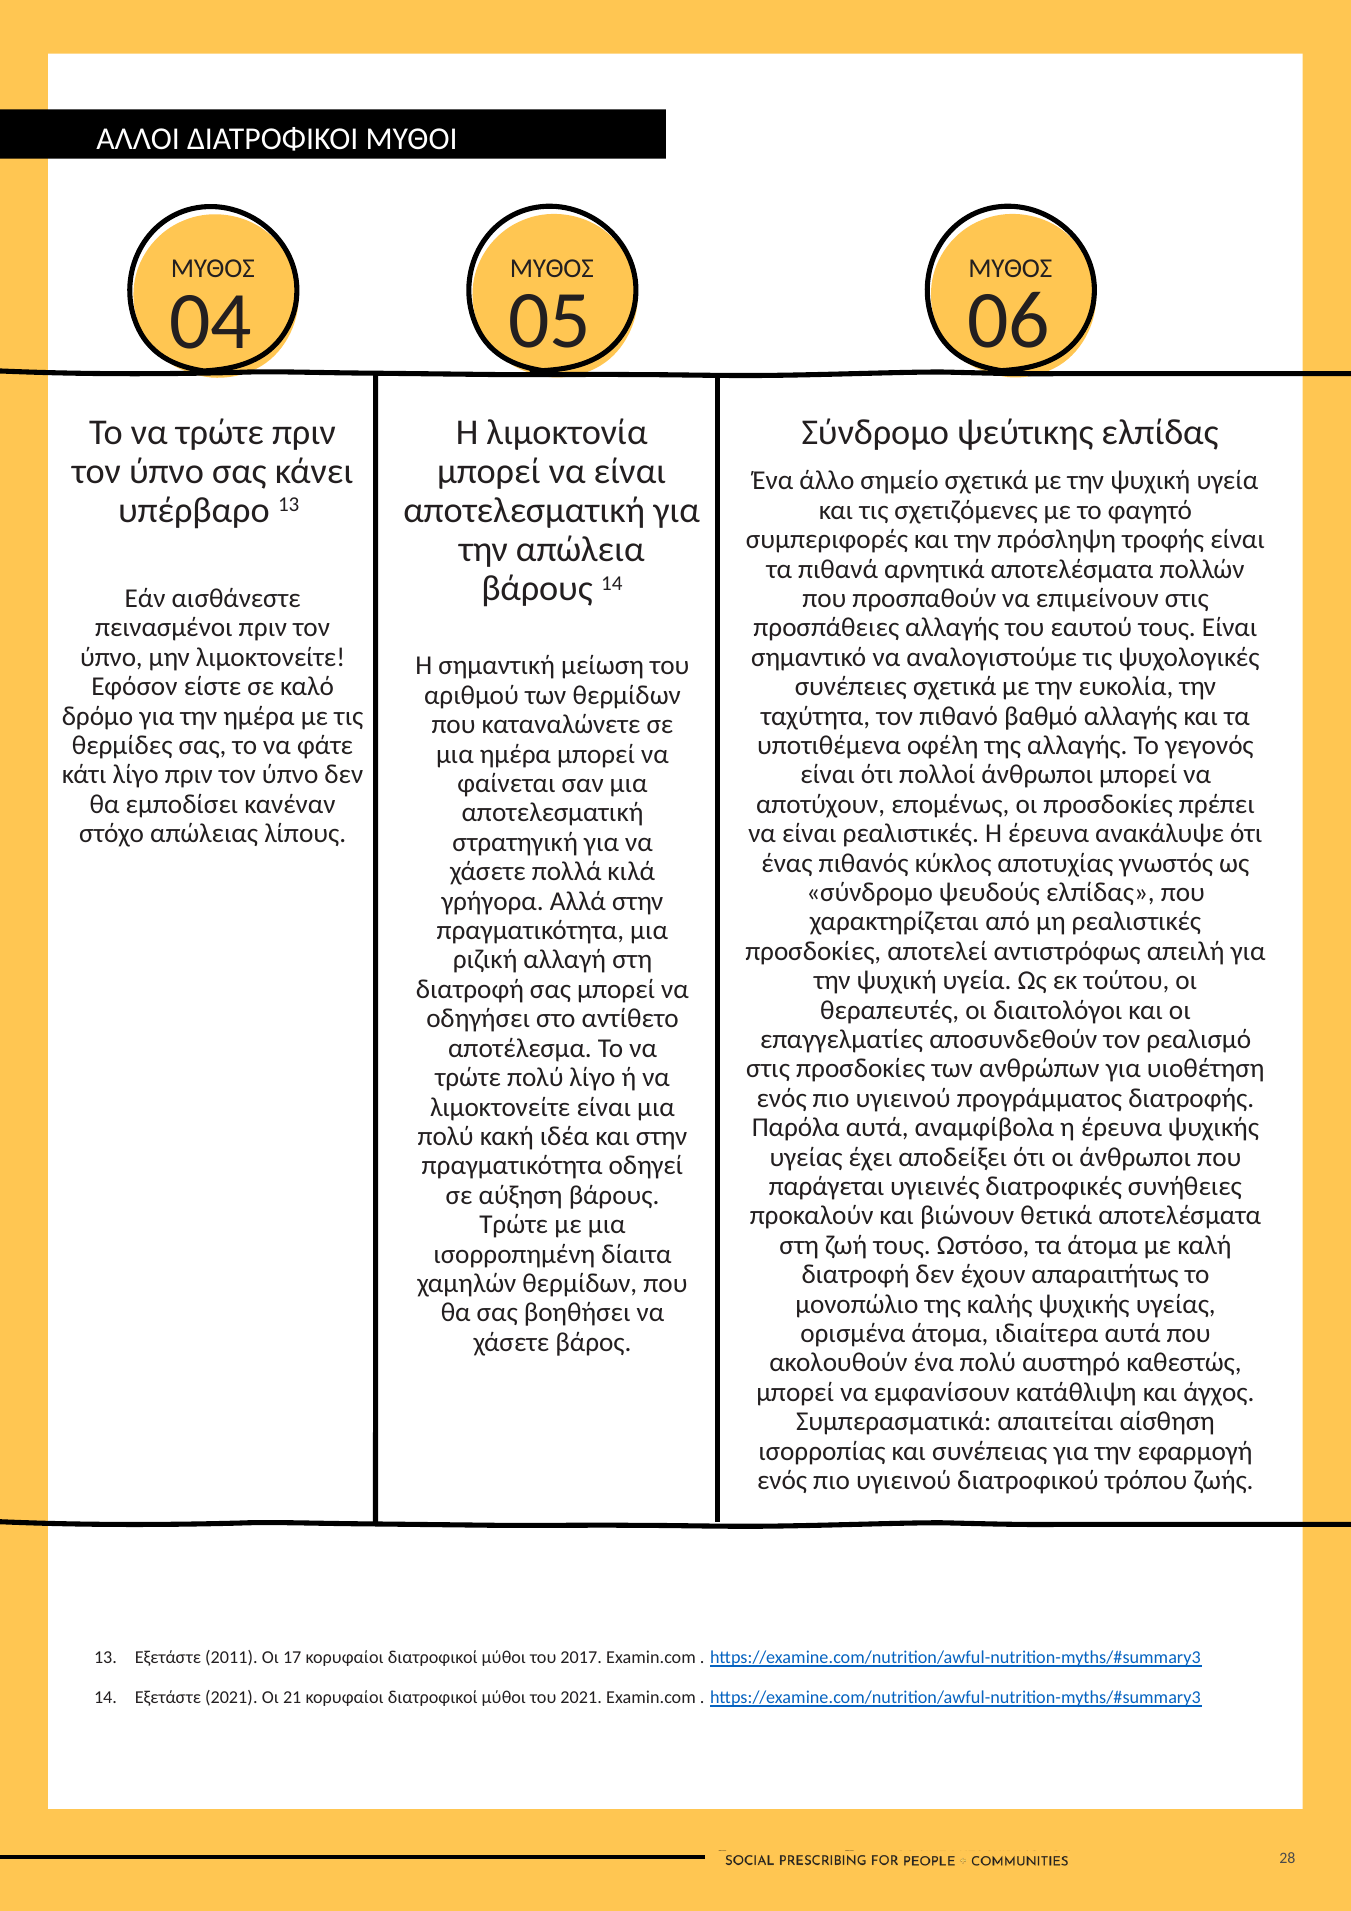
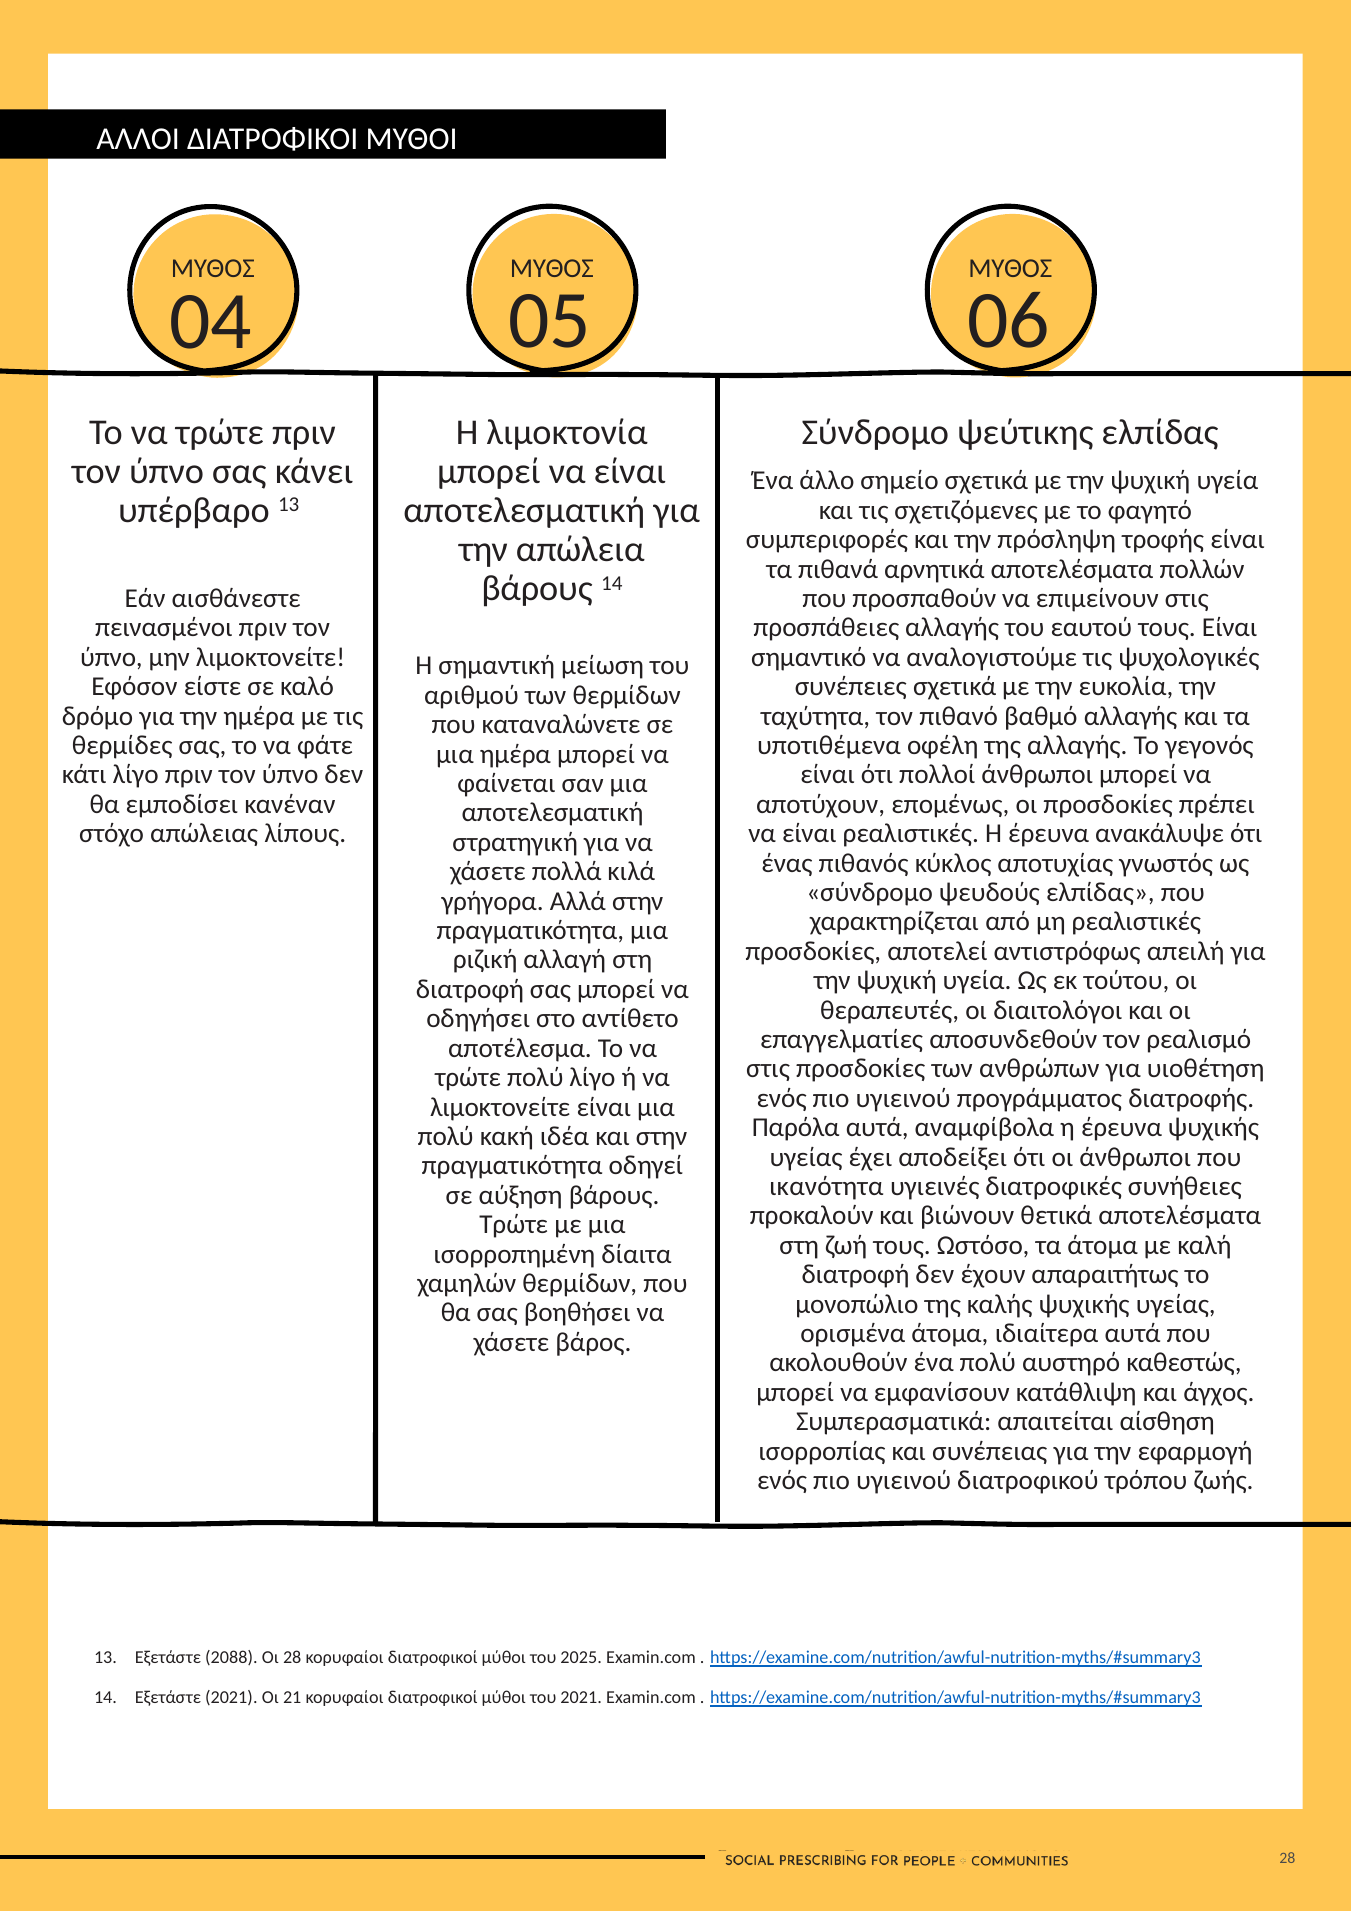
παράγεται: παράγεται -> ικανότητα
2011: 2011 -> 2088
Οι 17: 17 -> 28
2017: 2017 -> 2025
